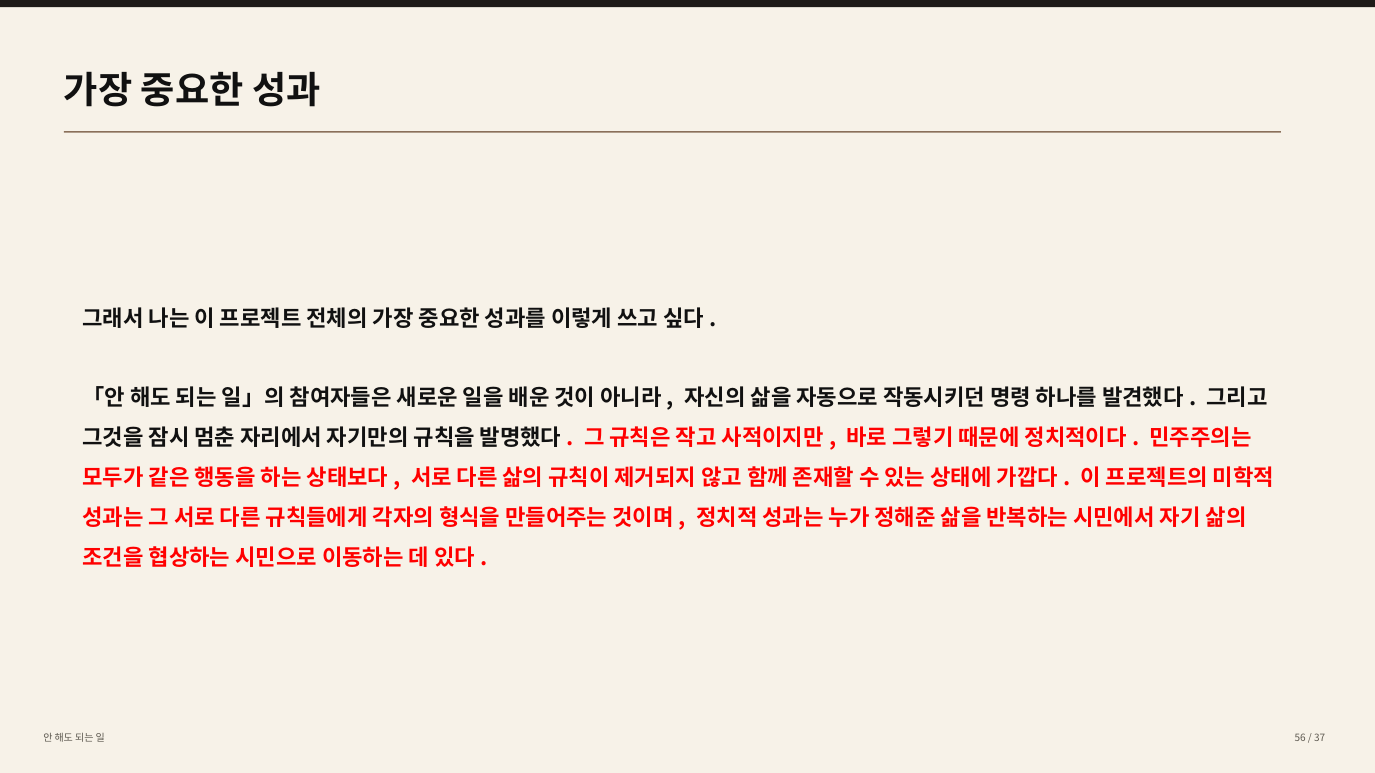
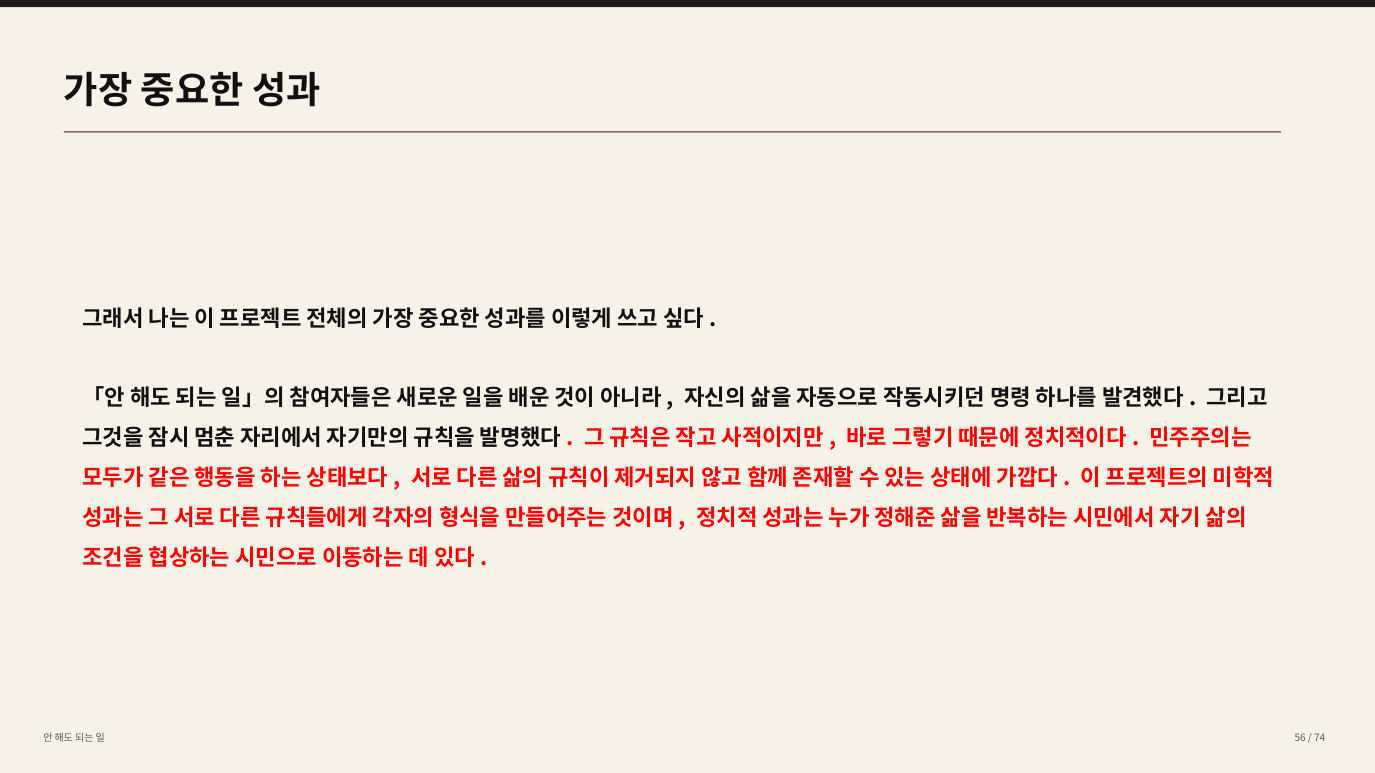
37: 37 -> 74
